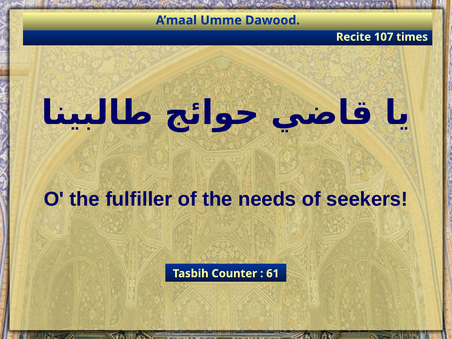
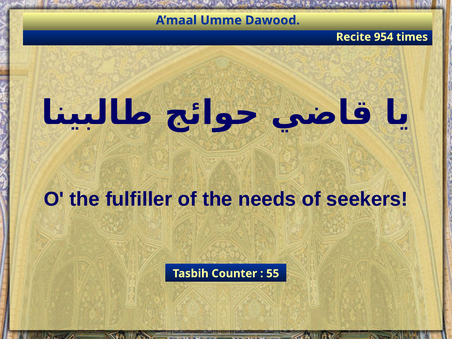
107: 107 -> 954
61: 61 -> 55
